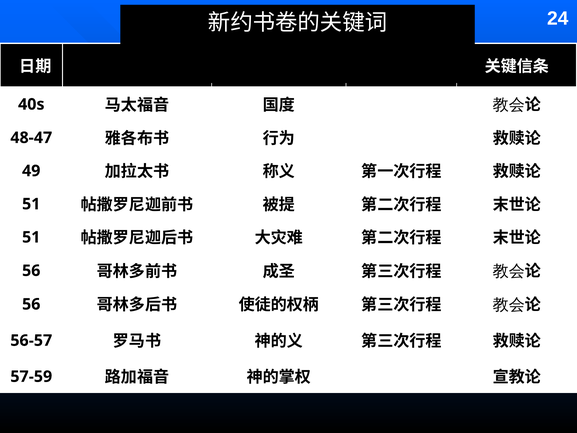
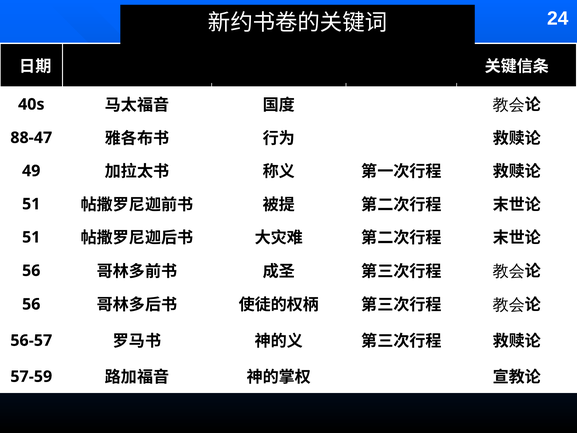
48-47: 48-47 -> 88-47
